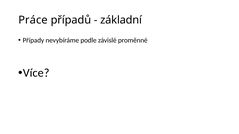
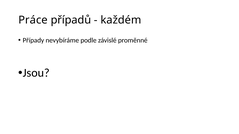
základní: základní -> každém
Více: Více -> Jsou
